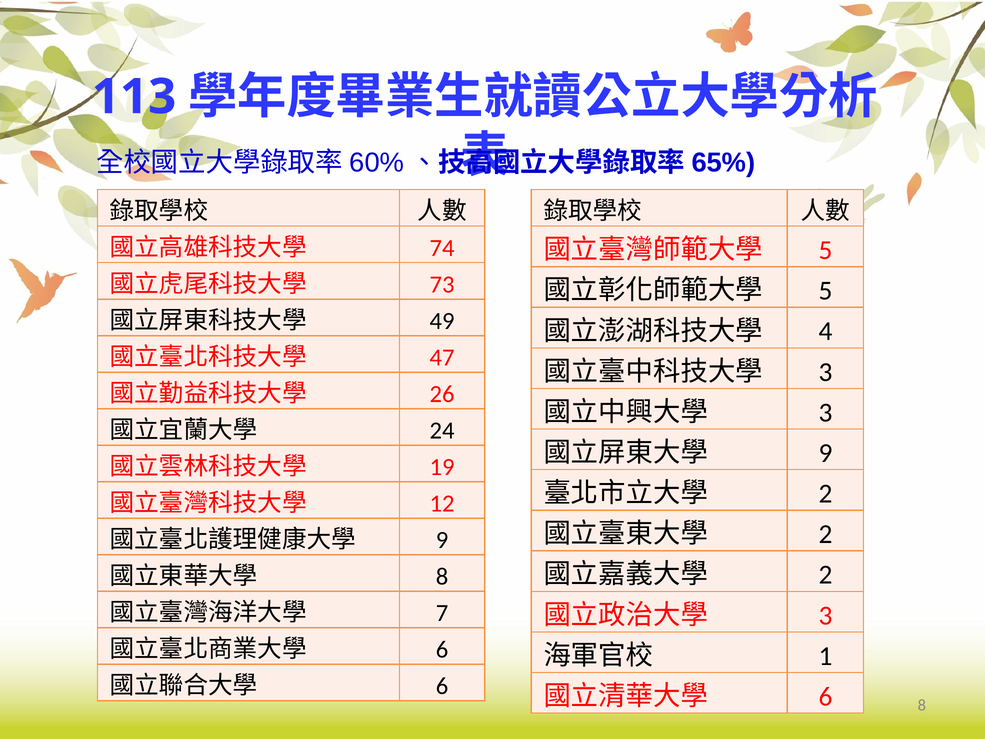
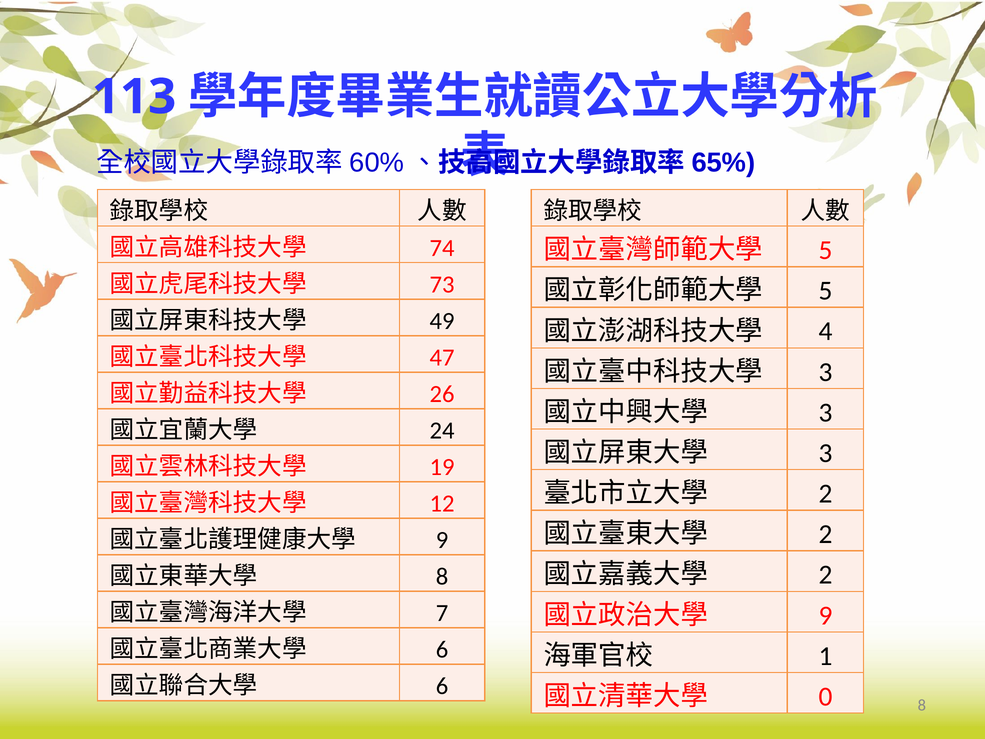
9 at (825, 453): 9 -> 3
3 at (825, 615): 3 -> 9
6 at (825, 696): 6 -> 0
